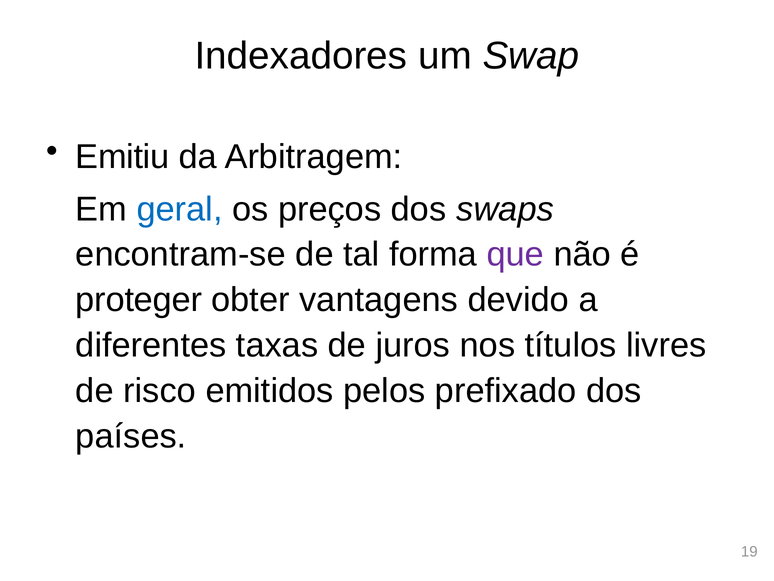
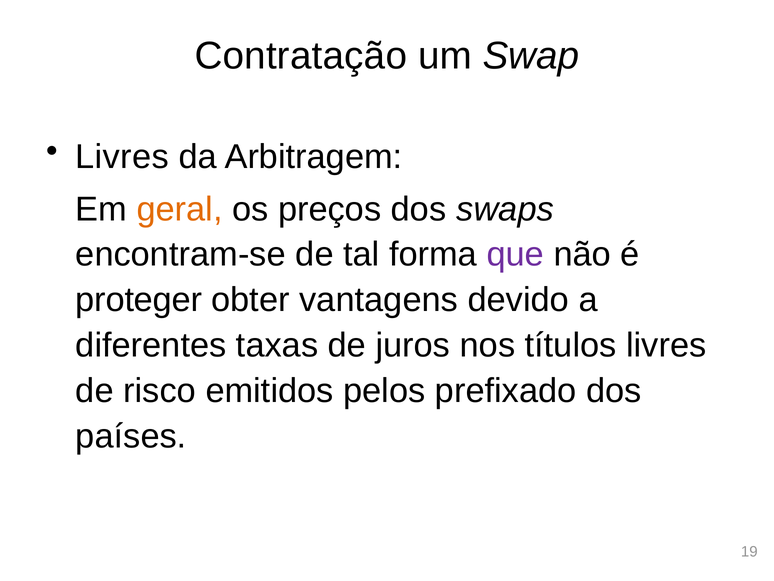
Indexadores: Indexadores -> Contratação
Emitiu at (122, 157): Emitiu -> Livres
geral colour: blue -> orange
